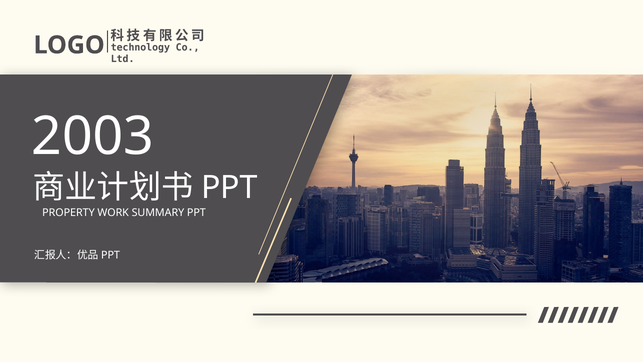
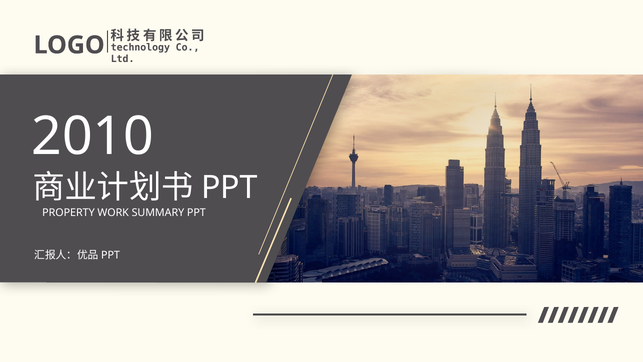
2003: 2003 -> 2010
